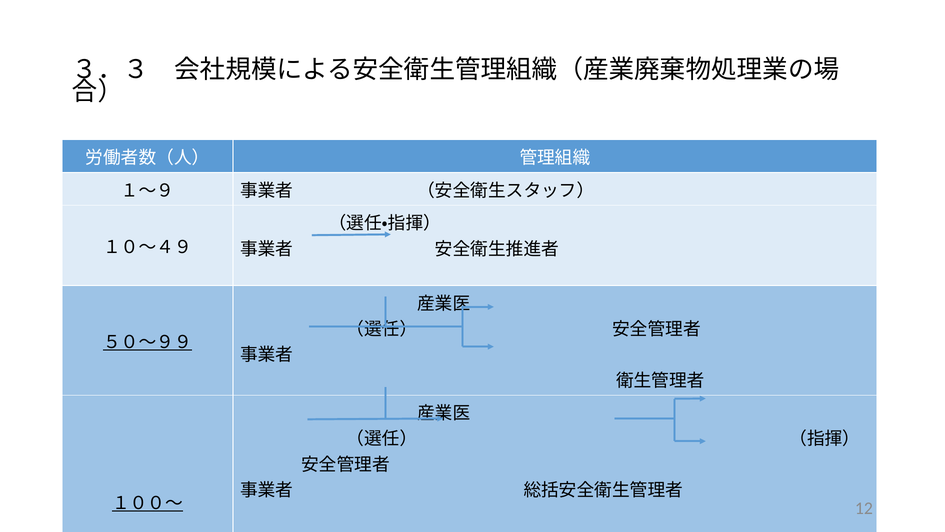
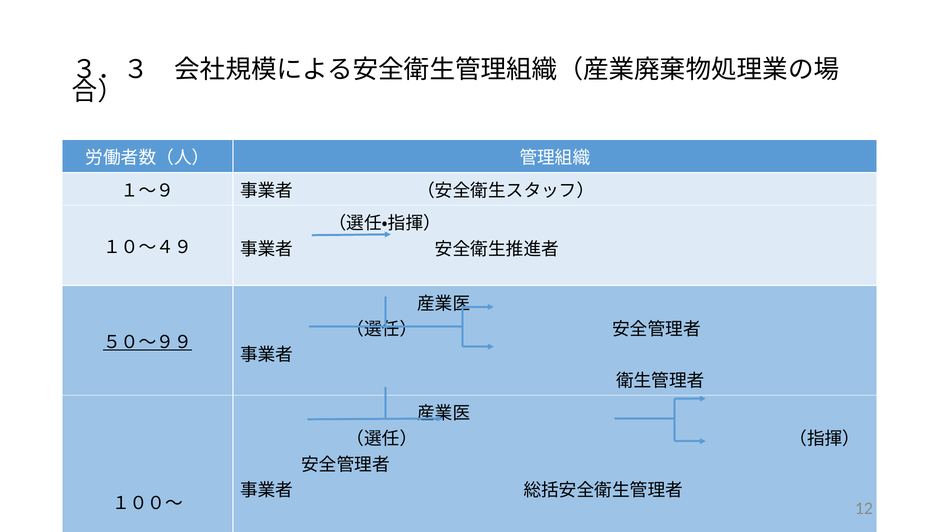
１００～ underline: present -> none
